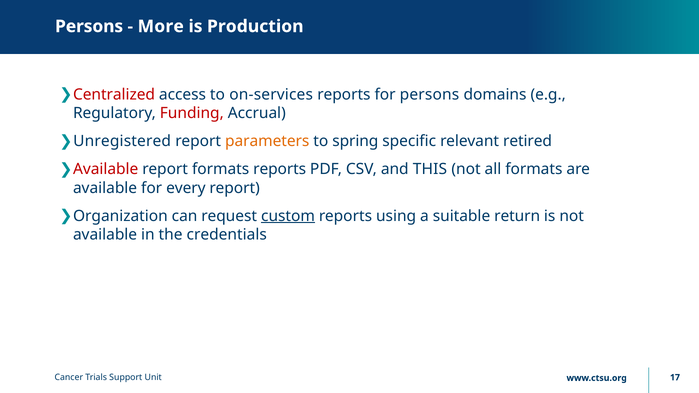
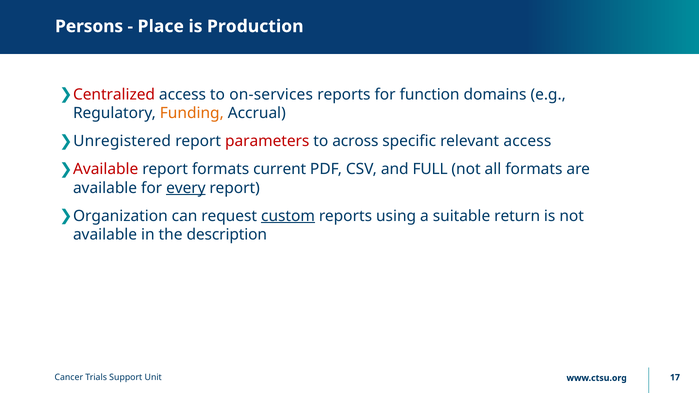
More: More -> Place
for persons: persons -> function
Funding colour: red -> orange
parameters colour: orange -> red
spring: spring -> across
relevant retired: retired -> access
formats reports: reports -> current
THIS: THIS -> FULL
every underline: none -> present
credentials: credentials -> description
